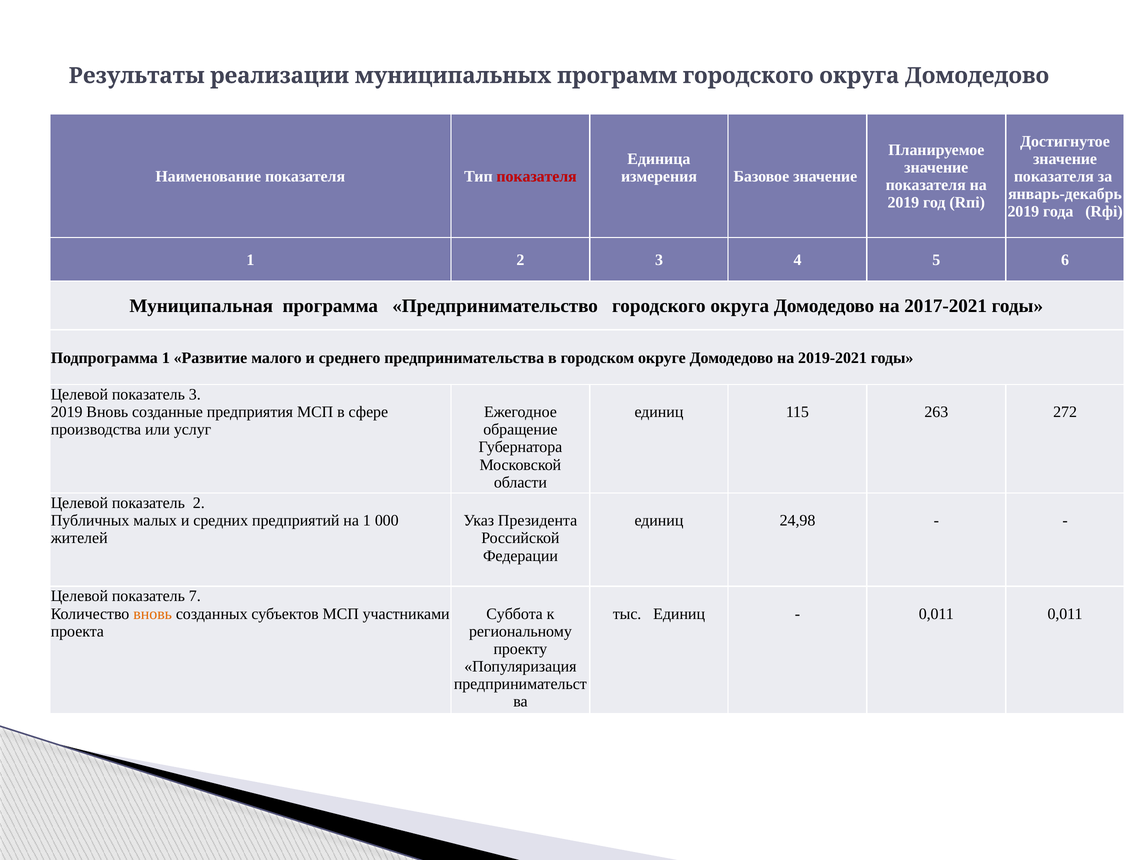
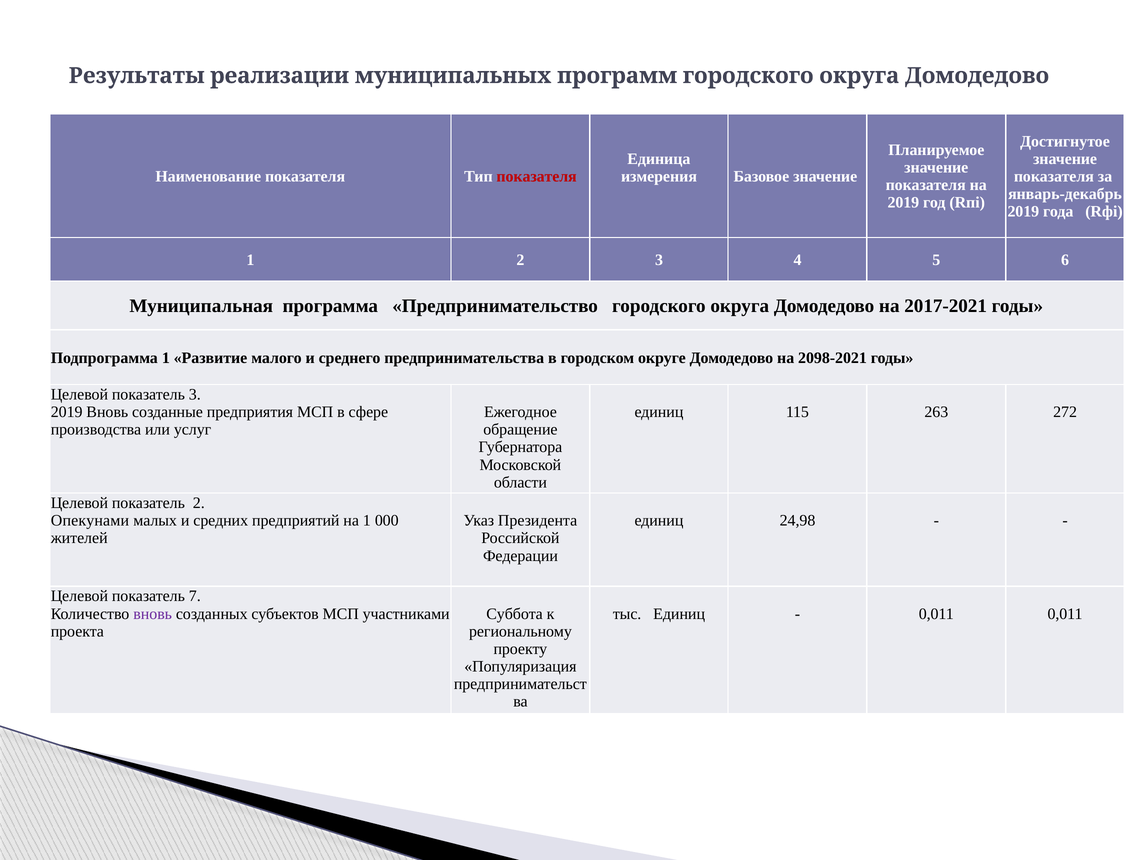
2019-2021: 2019-2021 -> 2098-2021
Публичных: Публичных -> Опекунами
вновь at (153, 614) colour: orange -> purple
